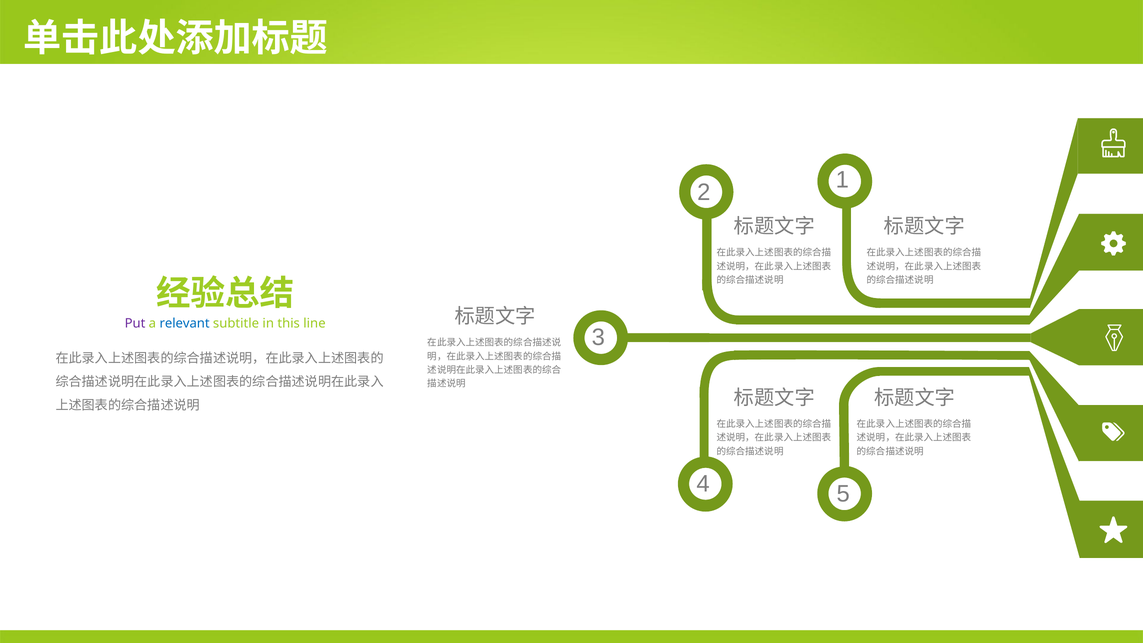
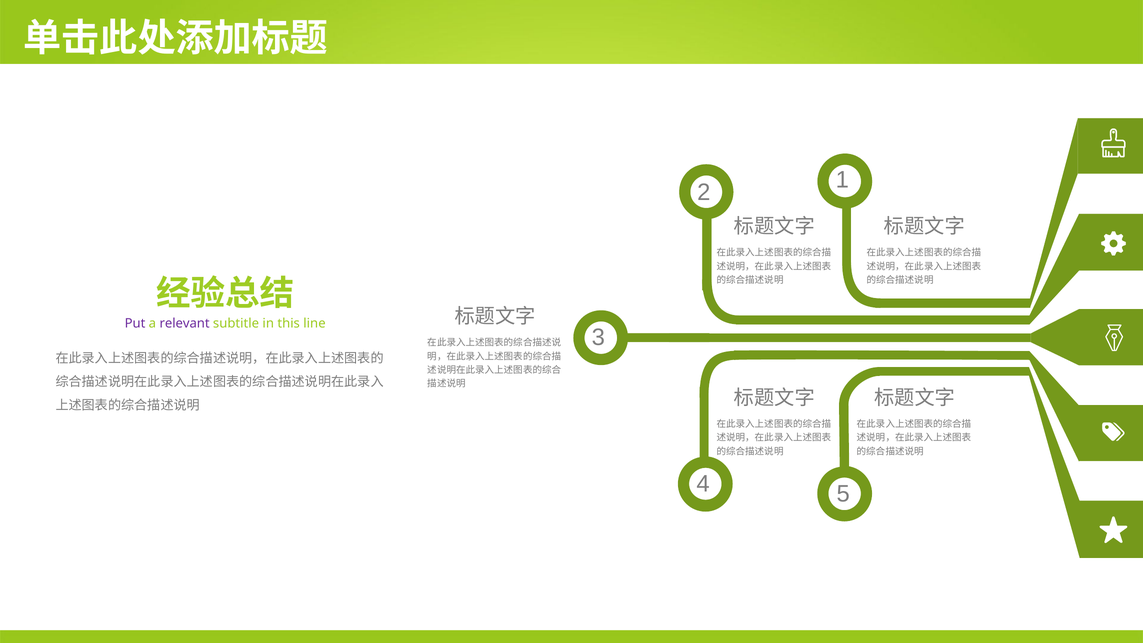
relevant colour: blue -> purple
